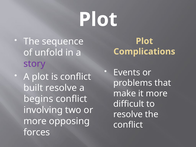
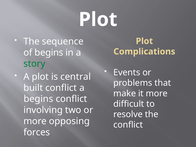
of unfold: unfold -> begins
story colour: purple -> green
is conflict: conflict -> central
built resolve: resolve -> conflict
